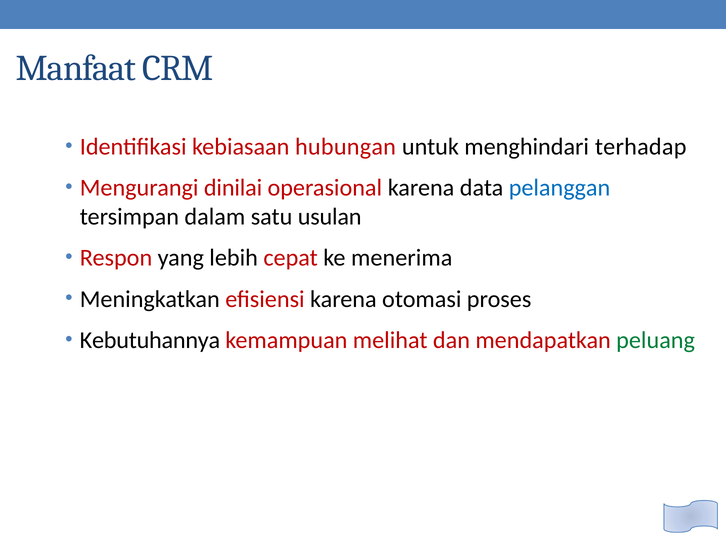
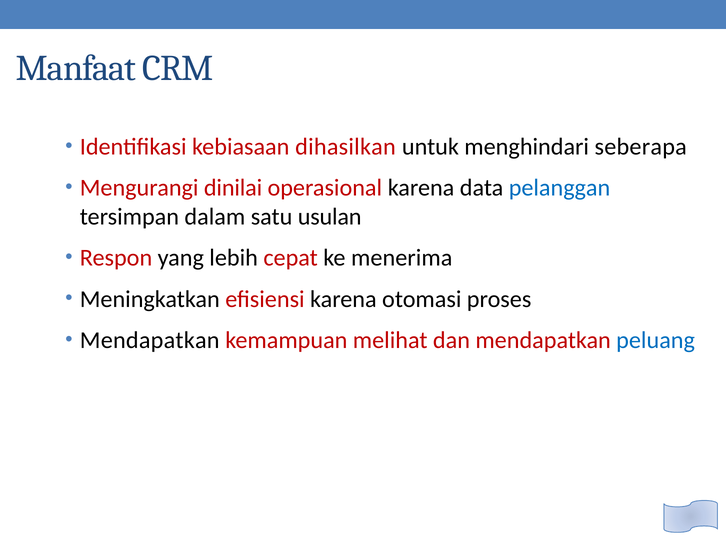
hubungan: hubungan -> dihasilkan
terhadap: terhadap -> seberapa
Kebutuhannya at (150, 340): Kebutuhannya -> Mendapatkan
peluang colour: green -> blue
